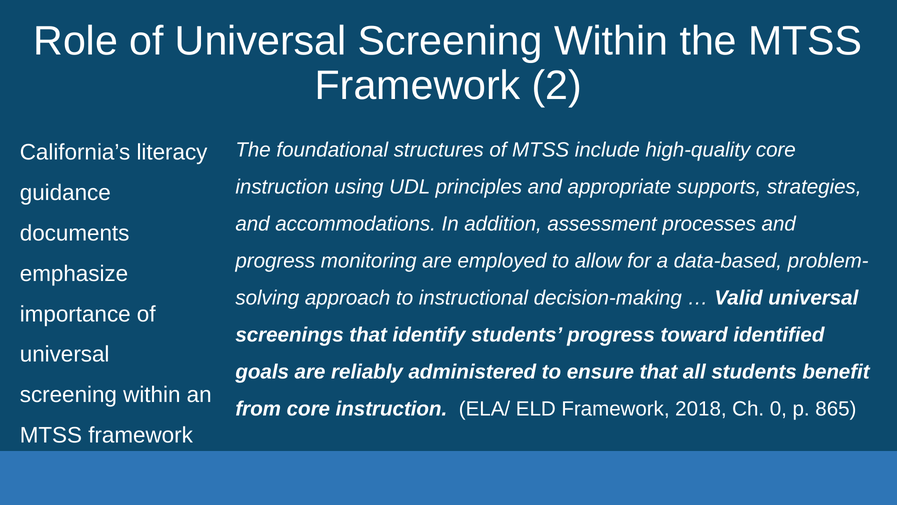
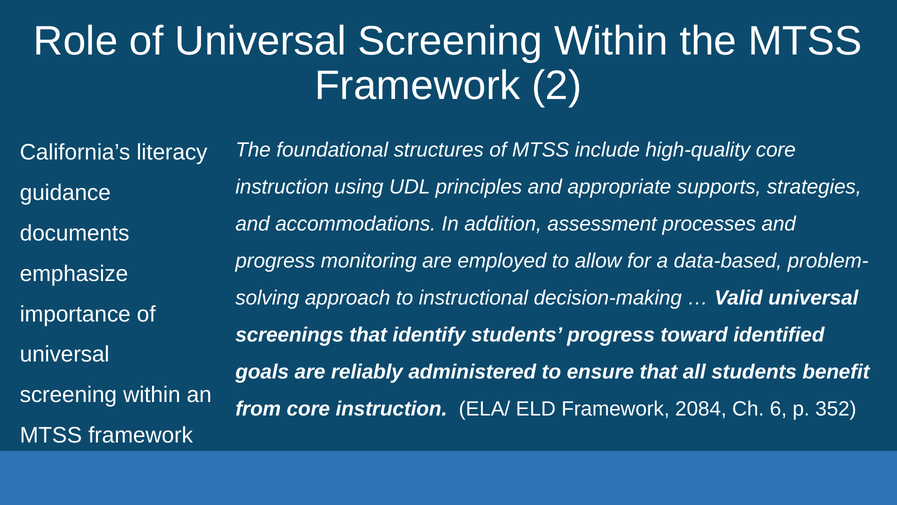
2018: 2018 -> 2084
0: 0 -> 6
865: 865 -> 352
